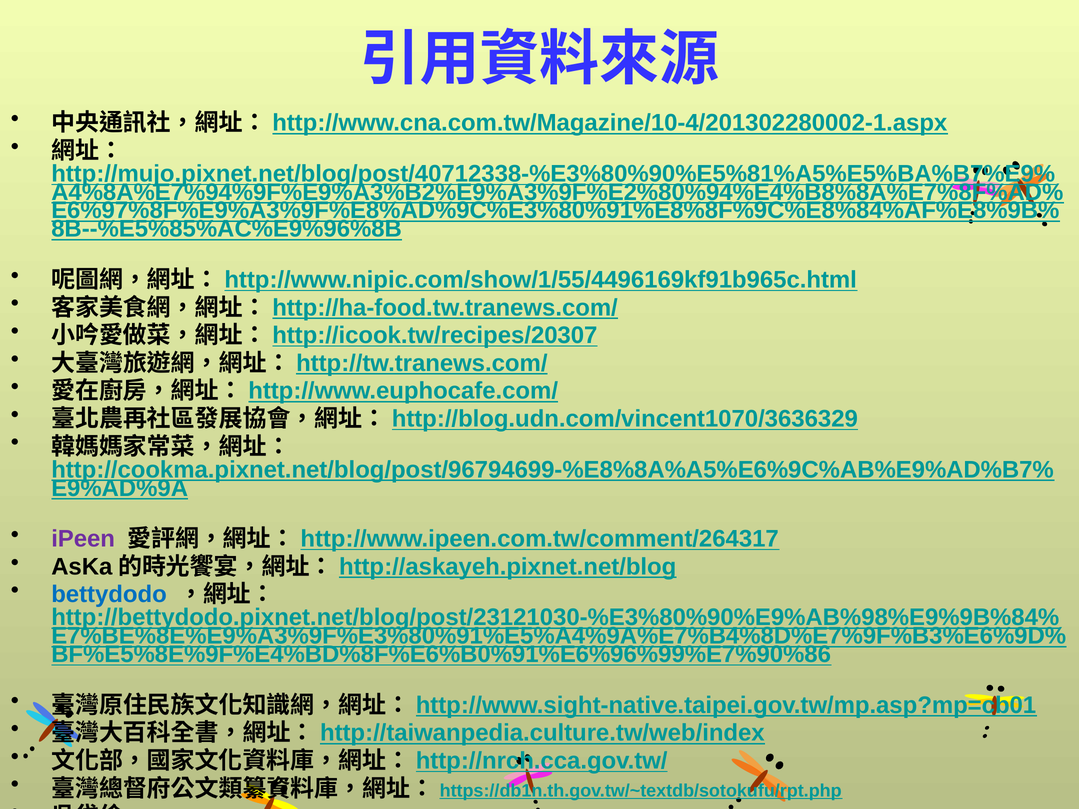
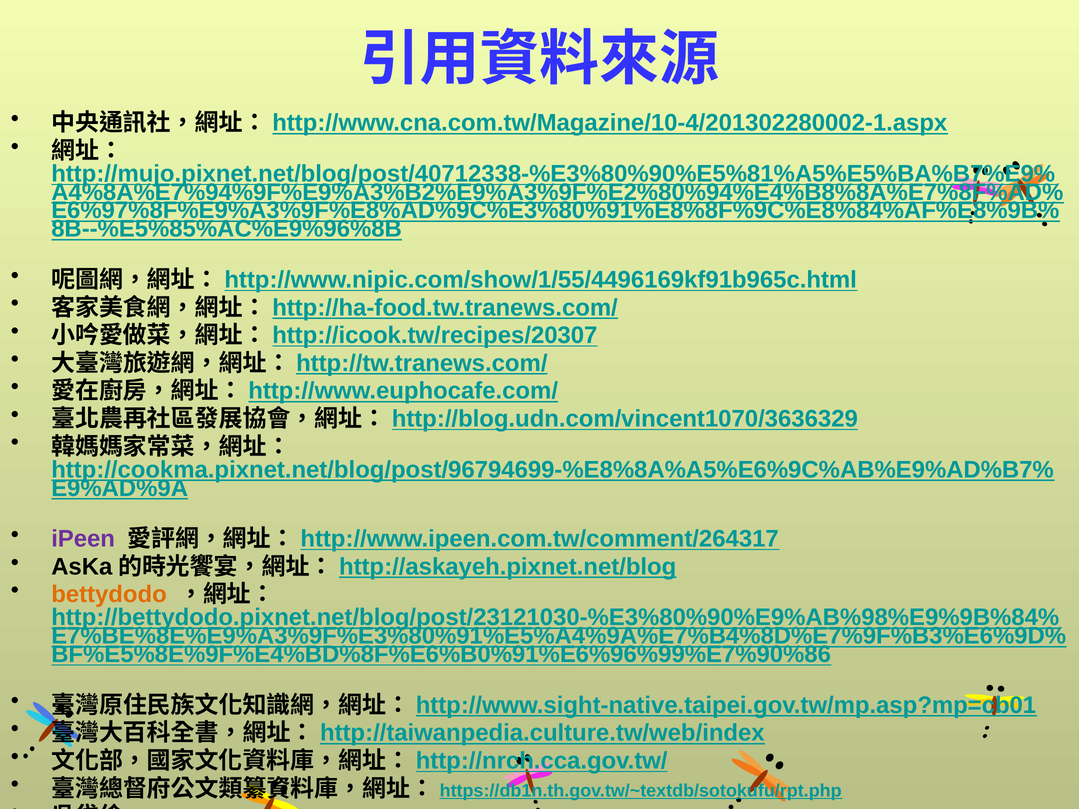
bettydodo colour: blue -> orange
